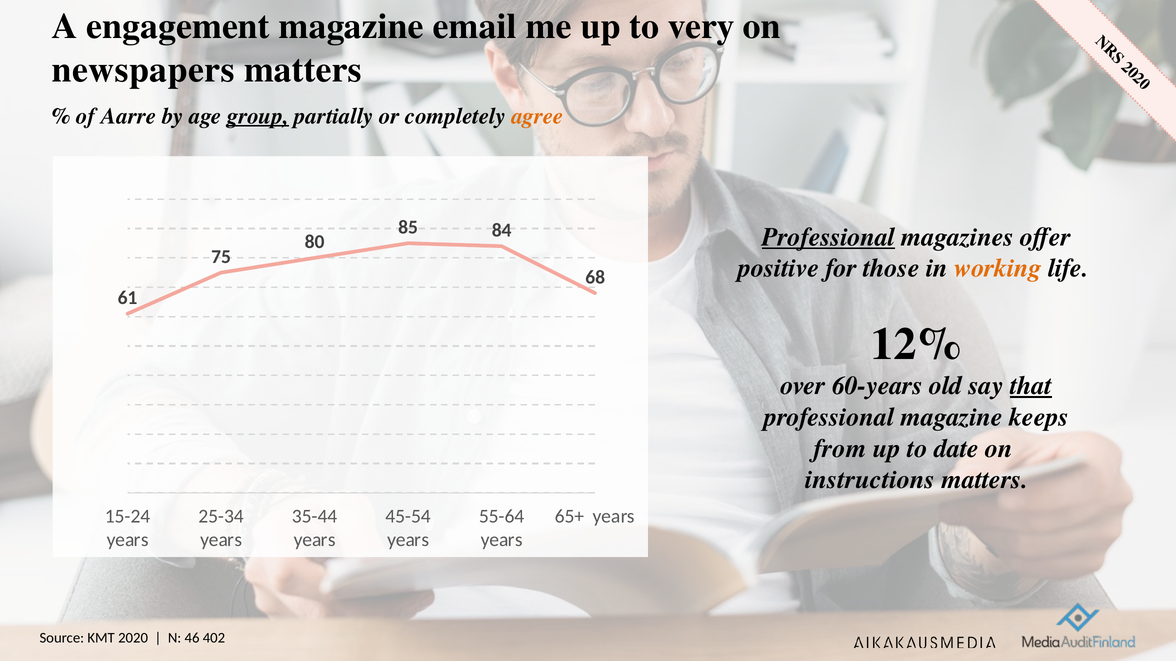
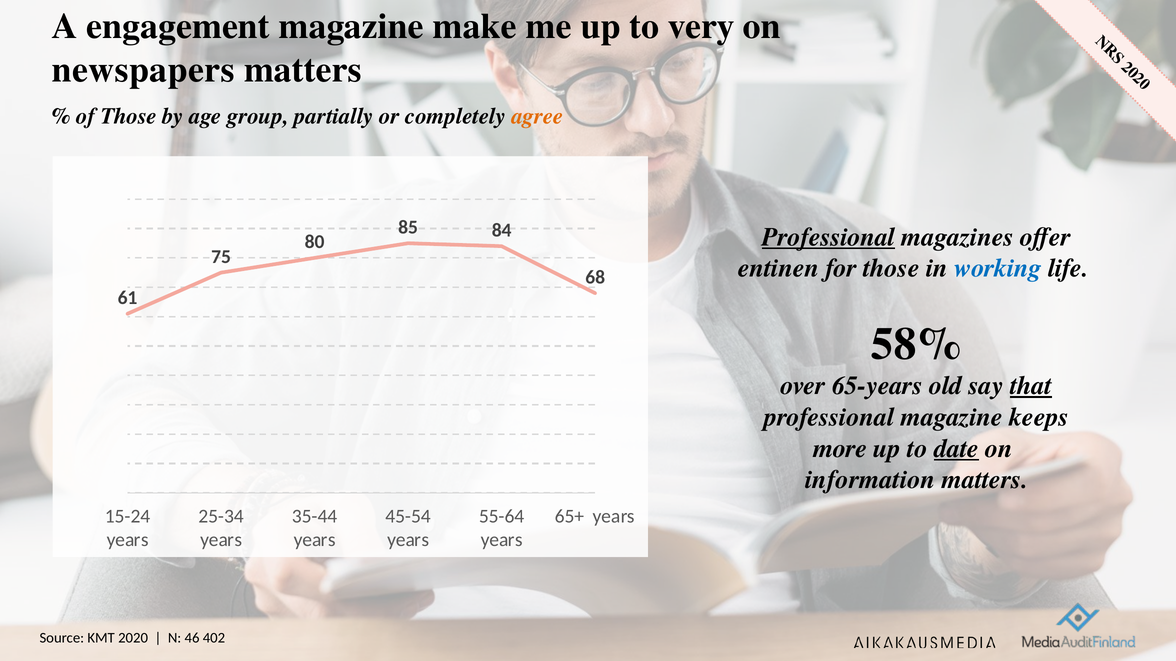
email: email -> make
of Aarre: Aarre -> Those
group underline: present -> none
positive: positive -> entinen
working colour: orange -> blue
12%: 12% -> 58%
60-years: 60-years -> 65-years
from: from -> more
date underline: none -> present
instructions: instructions -> information
